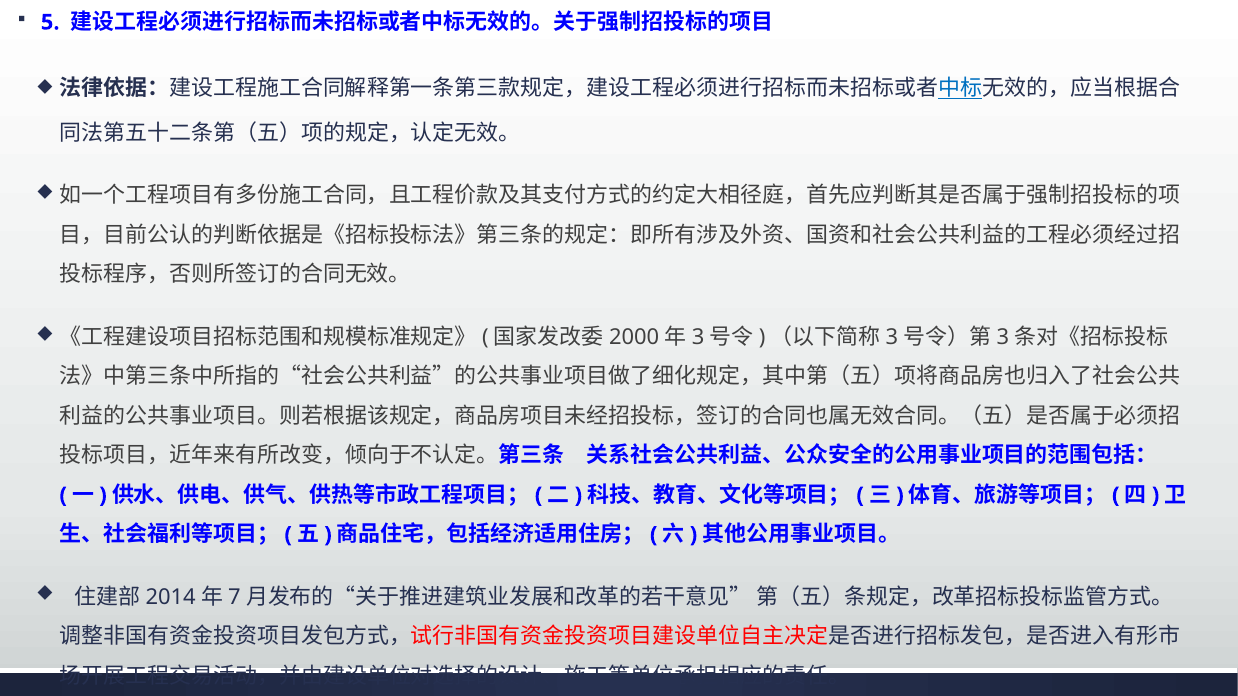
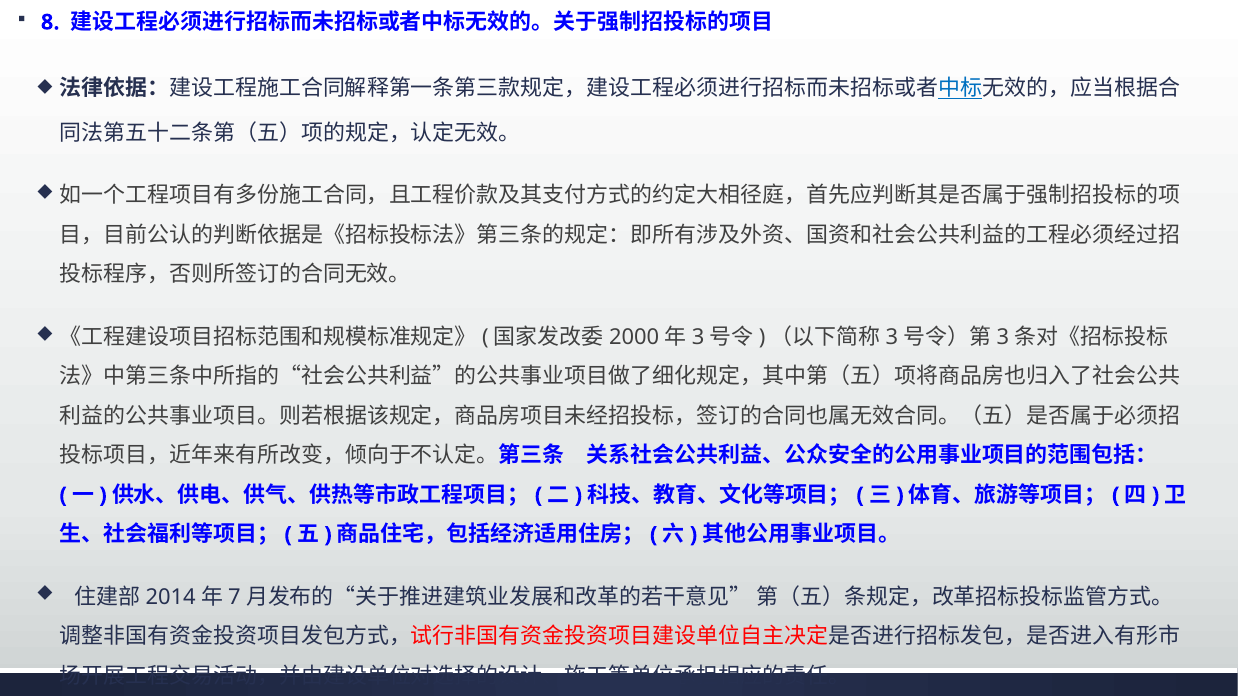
5: 5 -> 8
